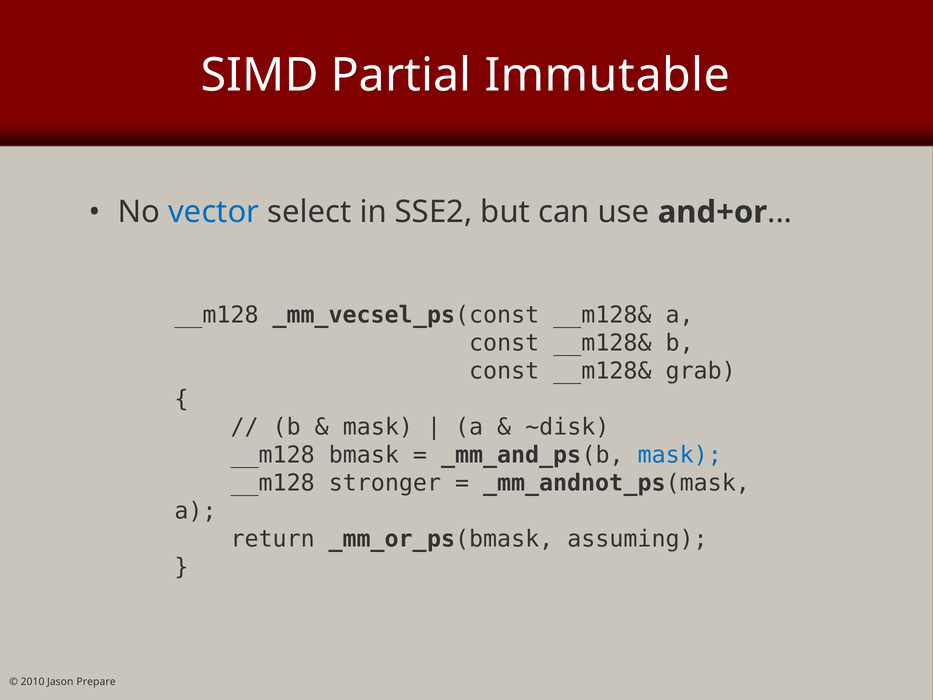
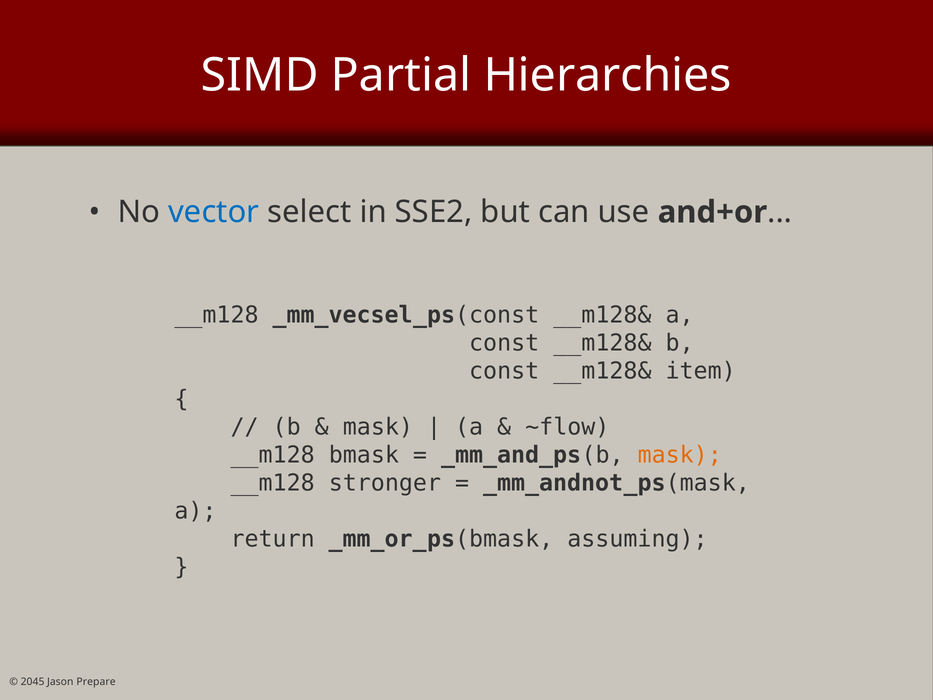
Immutable: Immutable -> Hierarchies
grab: grab -> item
~disk: ~disk -> ~flow
mask at (680, 455) colour: blue -> orange
2010: 2010 -> 2045
